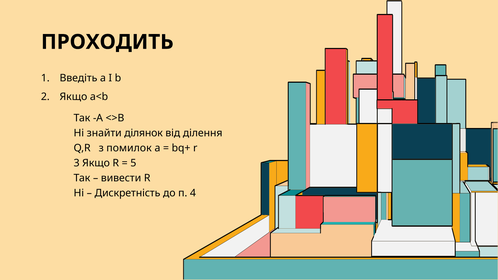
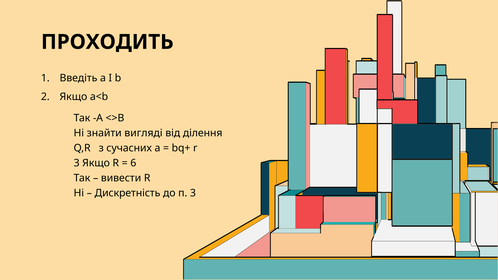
ділянок: ділянок -> вигляді
помилок: помилок -> сучасних
5: 5 -> 6
п 4: 4 -> 3
